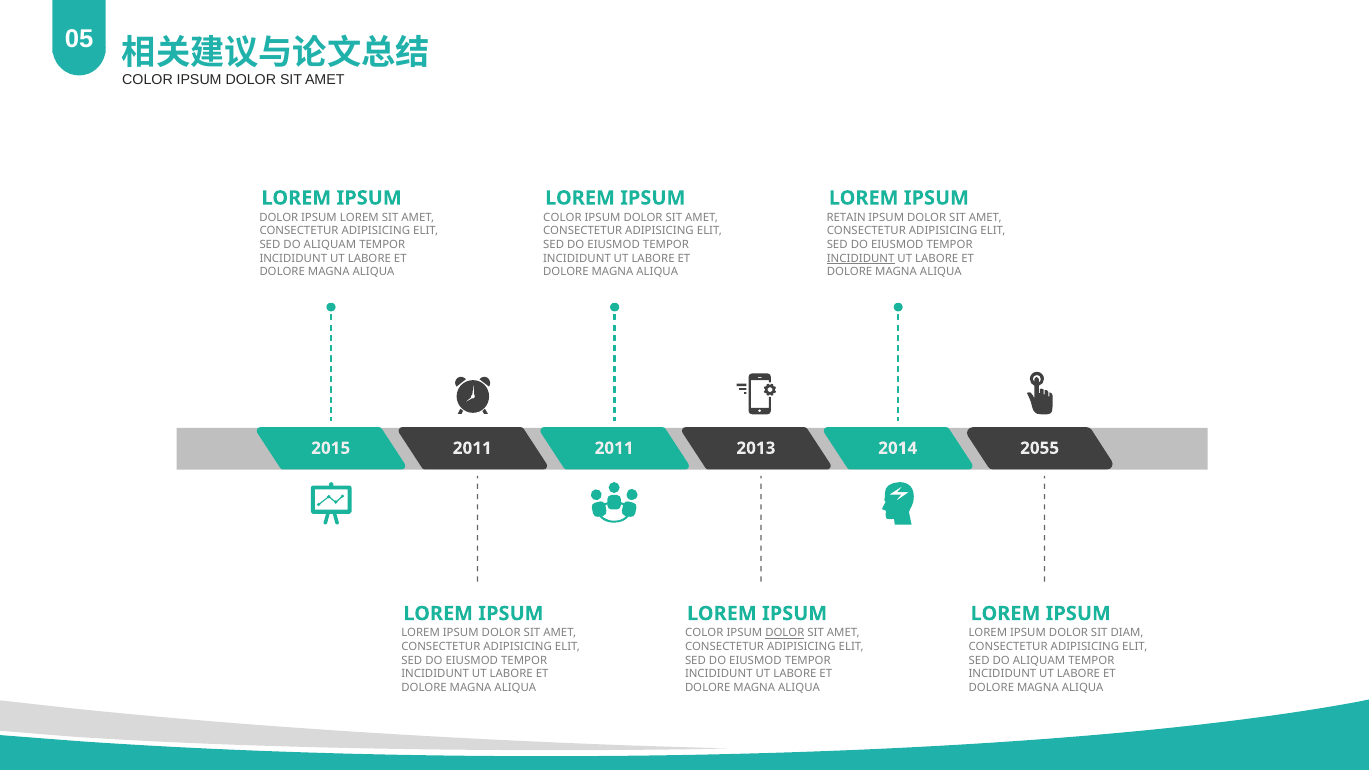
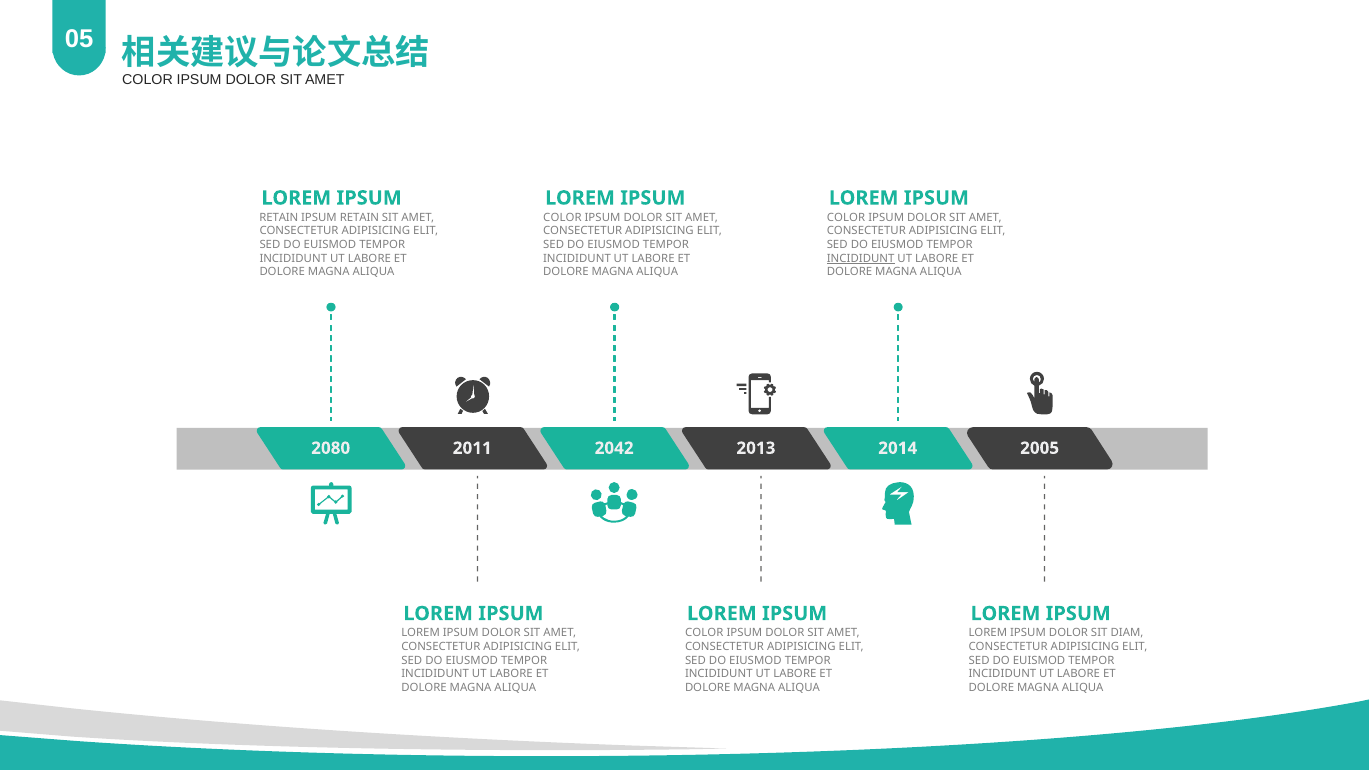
DOLOR at (279, 218): DOLOR -> RETAIN
LOREM at (359, 218): LOREM -> RETAIN
RETAIN at (846, 218): RETAIN -> COLOR
ALIQUAM at (330, 245): ALIQUAM -> EUISMOD
2015: 2015 -> 2080
2011 2011: 2011 -> 2042
2055: 2055 -> 2005
DOLOR at (785, 633) underline: present -> none
ALIQUAM at (1039, 661): ALIQUAM -> EUISMOD
